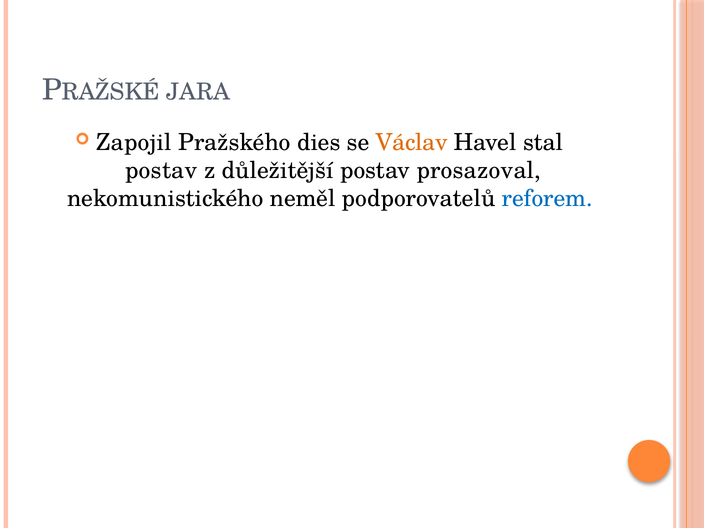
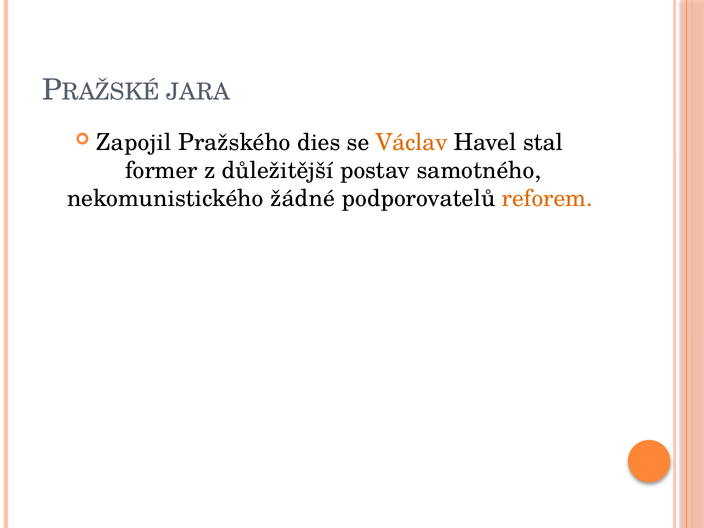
postav at (161, 171): postav -> former
prosazoval: prosazoval -> samotného
neměl: neměl -> žádné
reforem colour: blue -> orange
